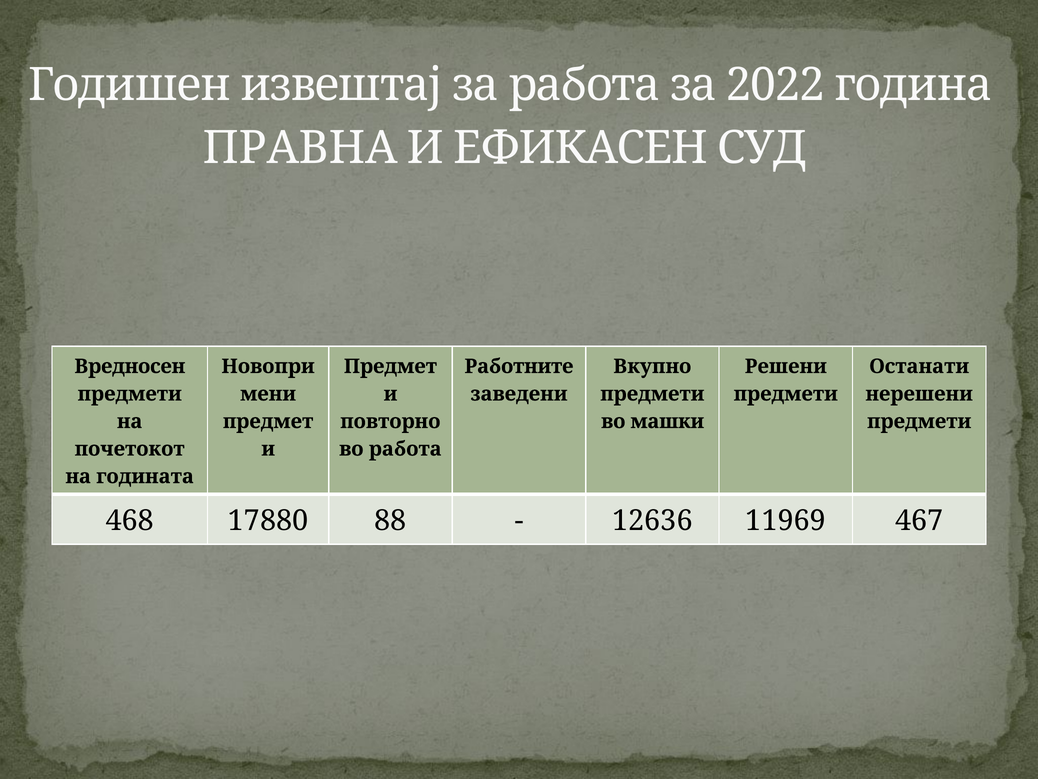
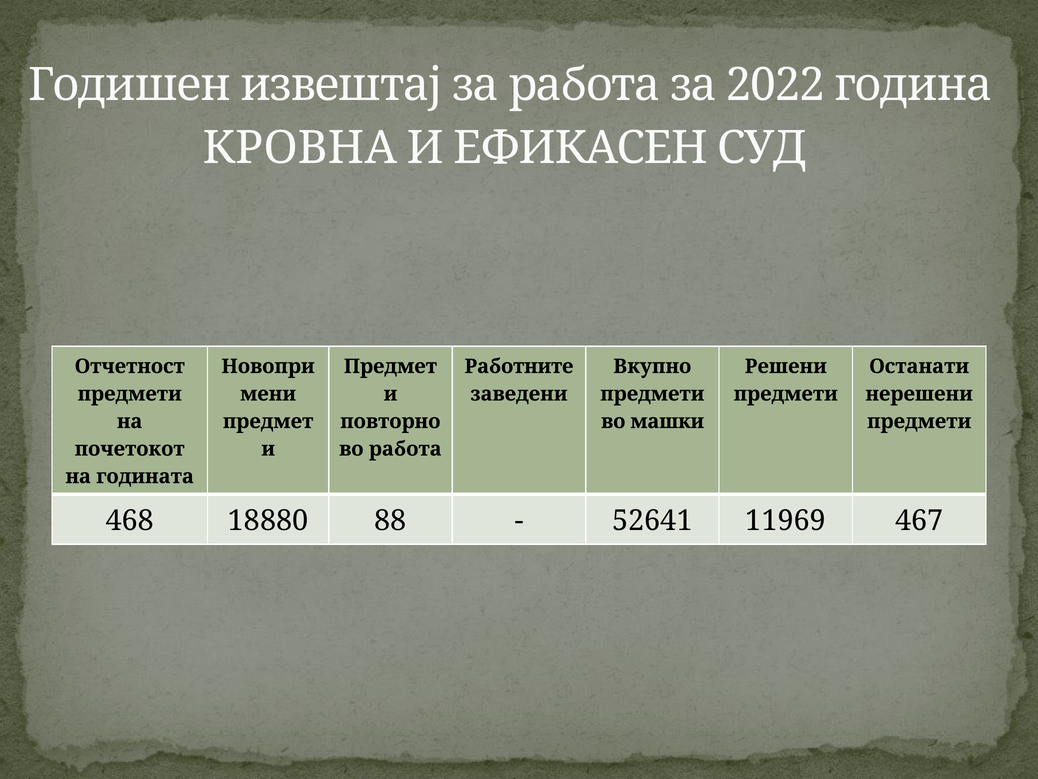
ПРАВНА: ПРАВНА -> КРОВНА
Вредносен: Вредносен -> Отчетност
17880: 17880 -> 18880
12636: 12636 -> 52641
